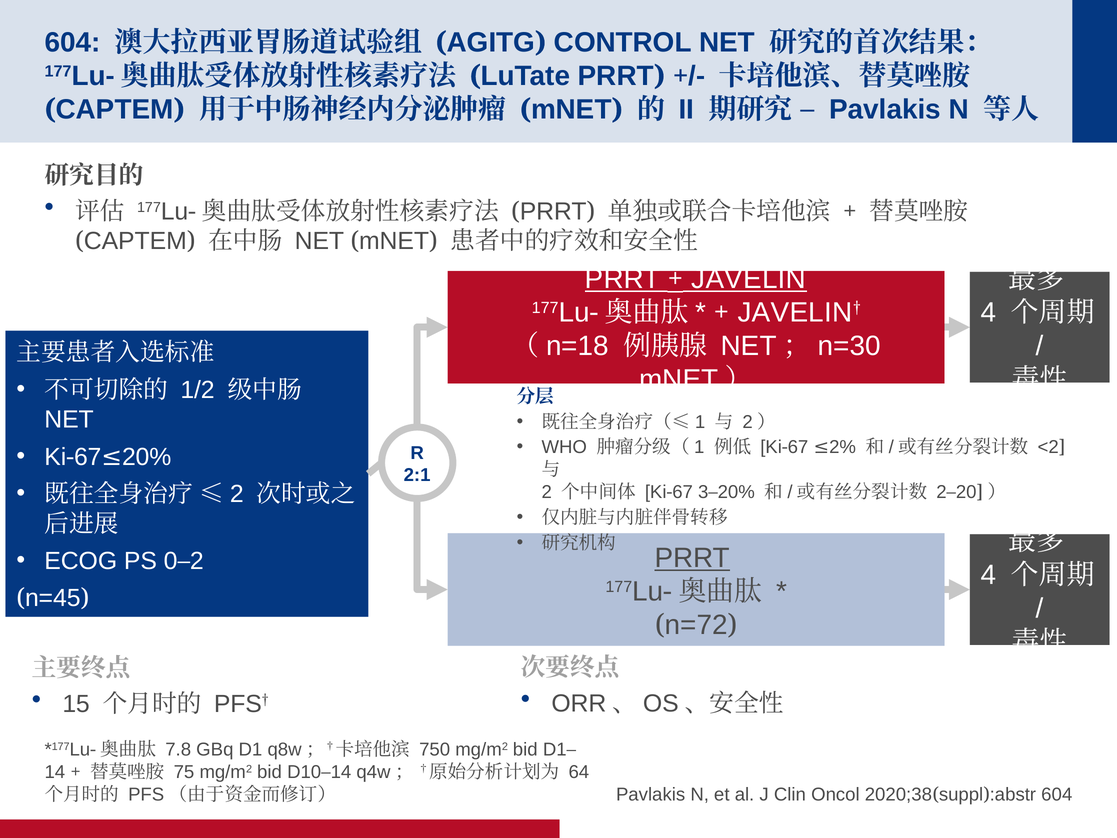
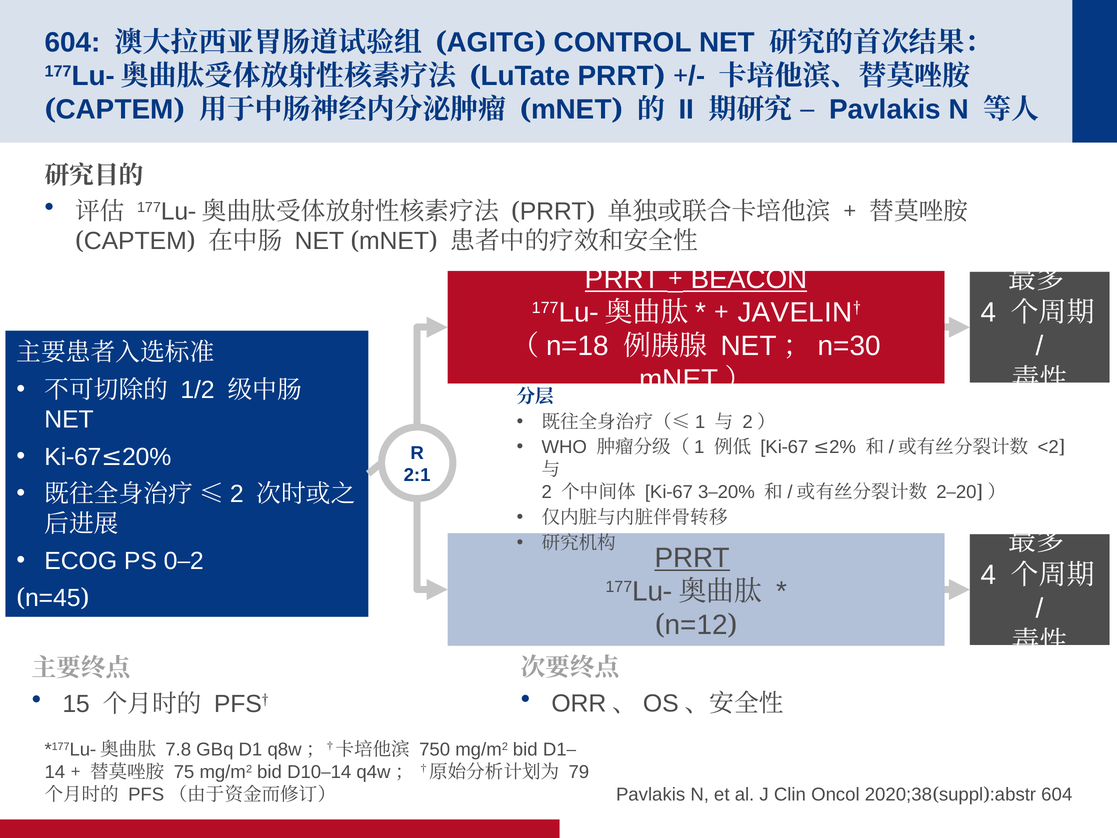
JAVELIN at (749, 279): JAVELIN -> BEACON
n=72: n=72 -> n=12
64: 64 -> 79
